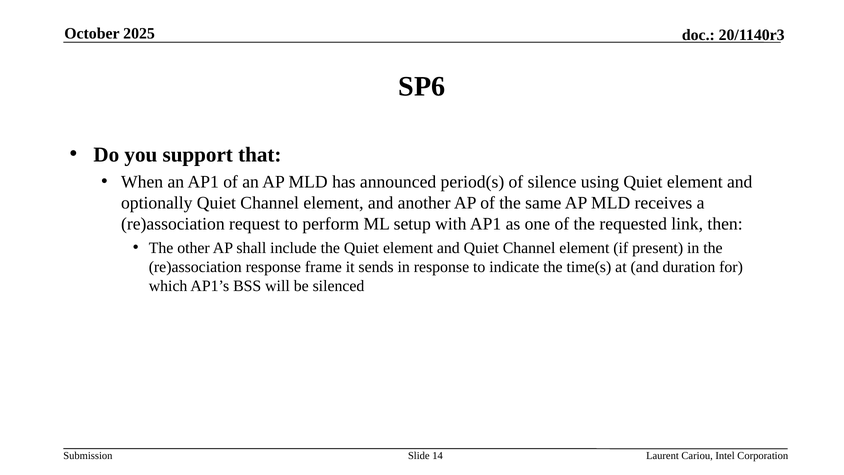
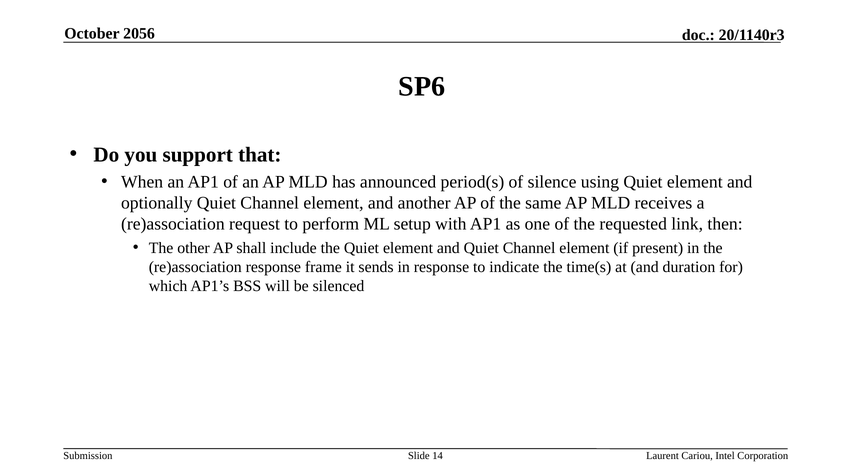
2025: 2025 -> 2056
